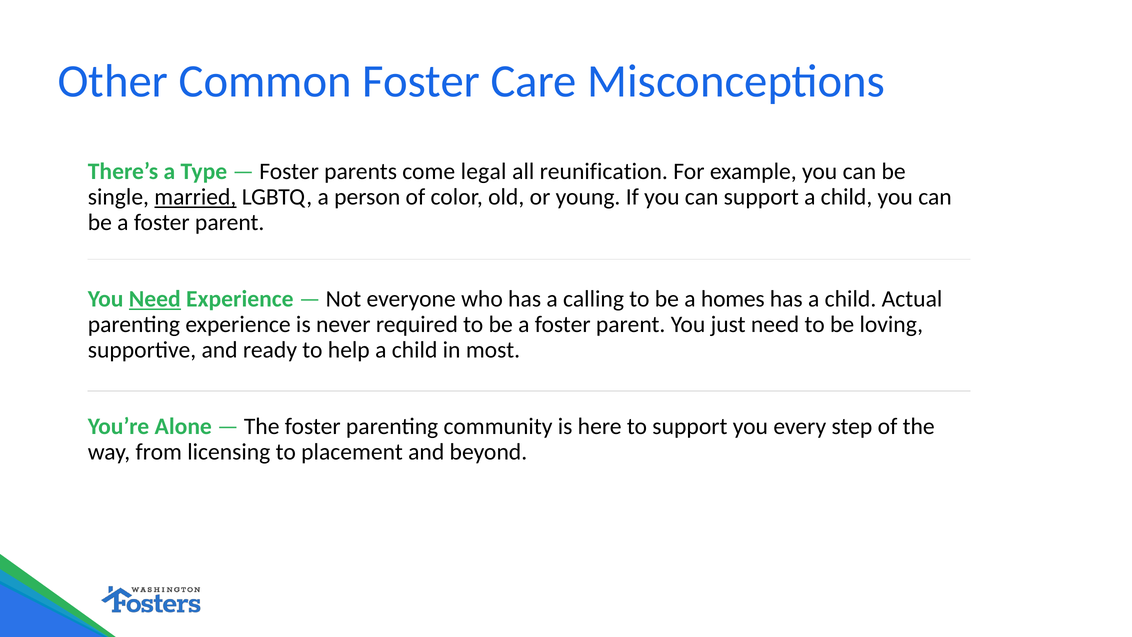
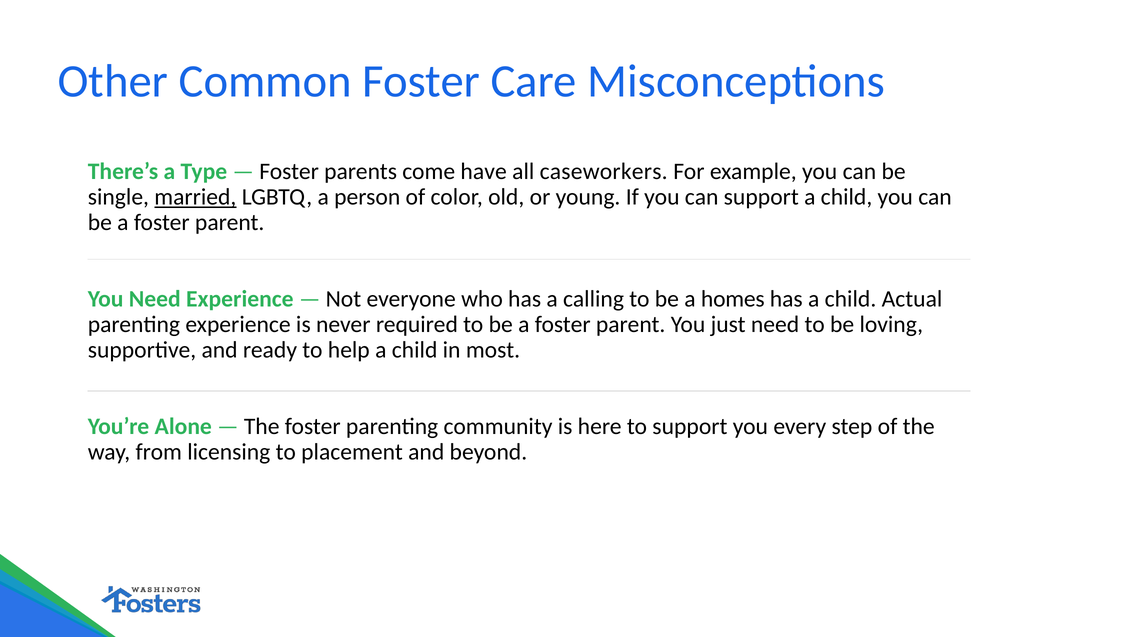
legal: legal -> have
reunification: reunification -> caseworkers
Need at (155, 299) underline: present -> none
